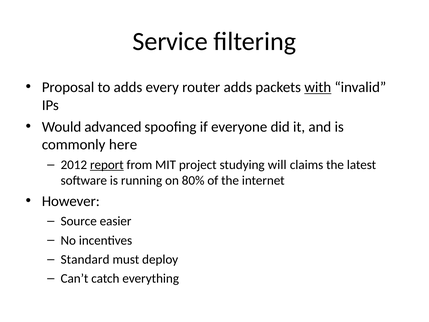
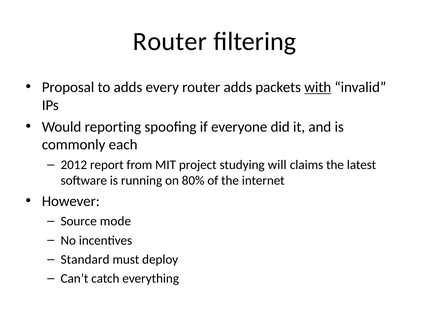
Service at (170, 42): Service -> Router
advanced: advanced -> reporting
here: here -> each
report underline: present -> none
easier: easier -> mode
